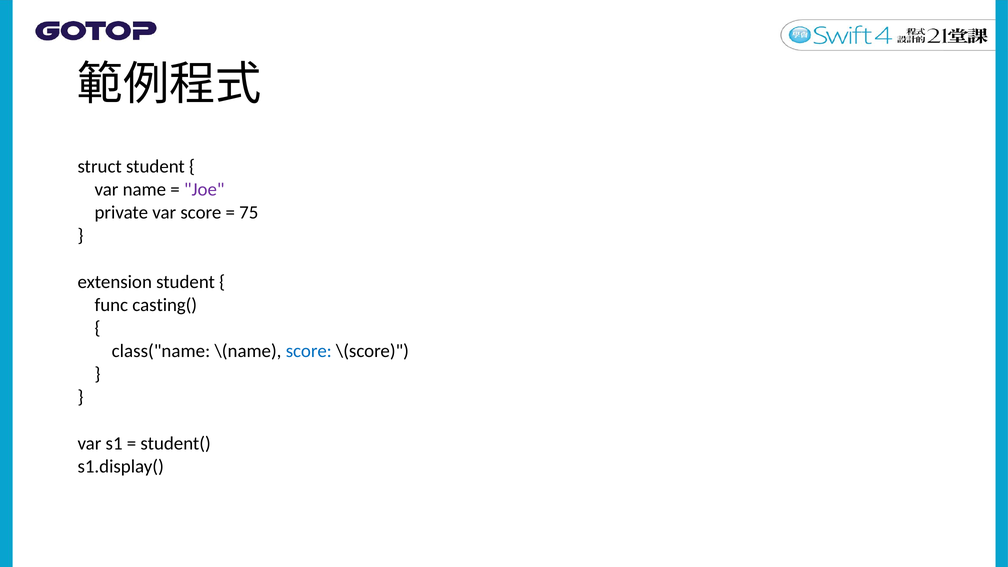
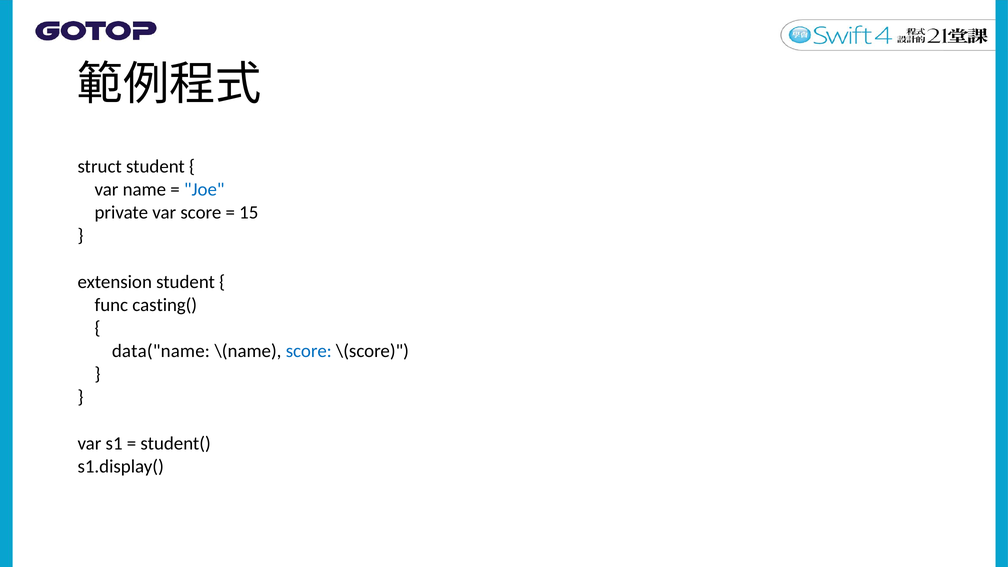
Joe colour: purple -> blue
75: 75 -> 15
class("name: class("name -> data("name
